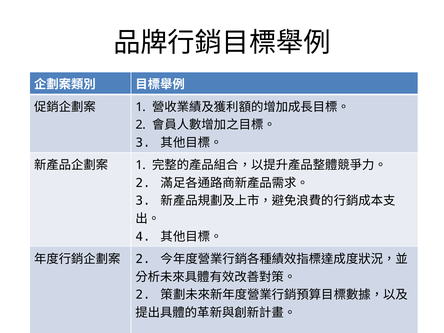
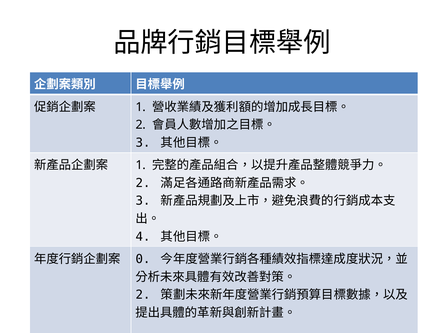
2 at (143, 259): 2 -> 0
